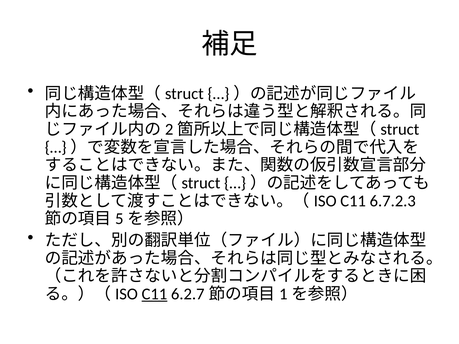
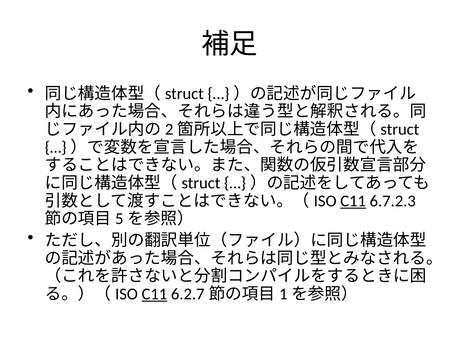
C11 at (353, 201) underline: none -> present
